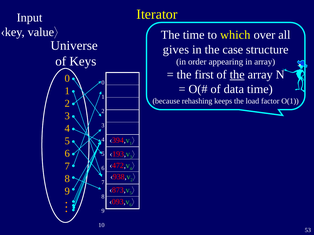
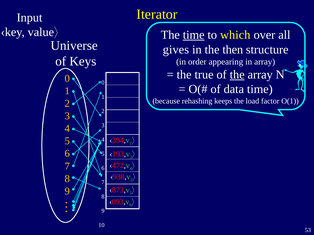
time at (194, 35) underline: none -> present
case: case -> then
first: first -> true
